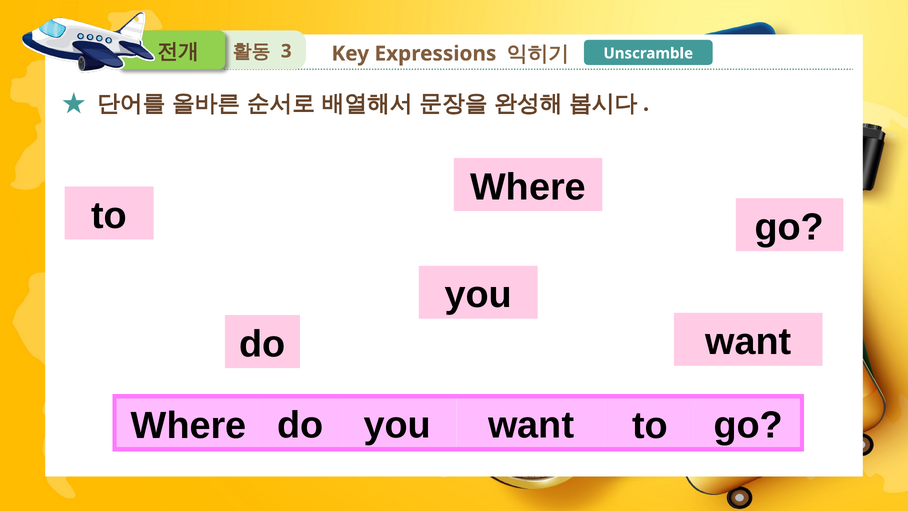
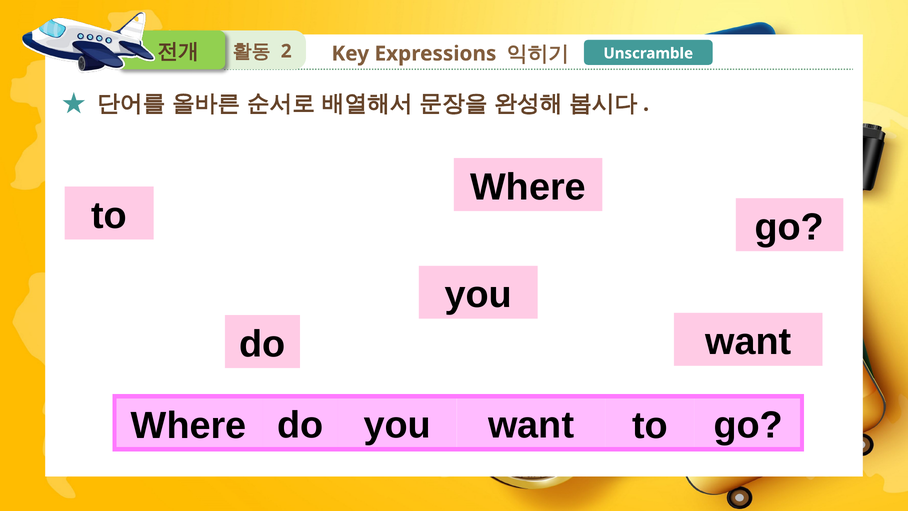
3: 3 -> 2
